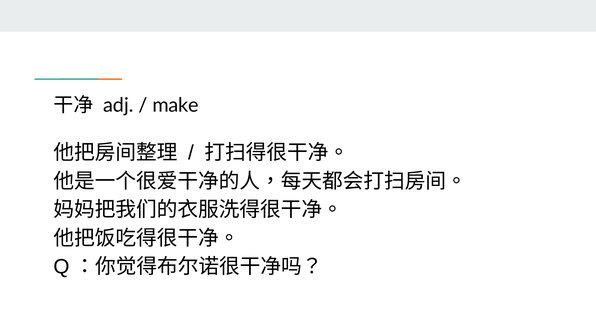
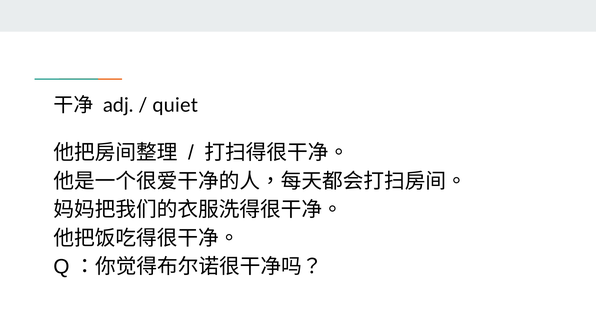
make: make -> quiet
